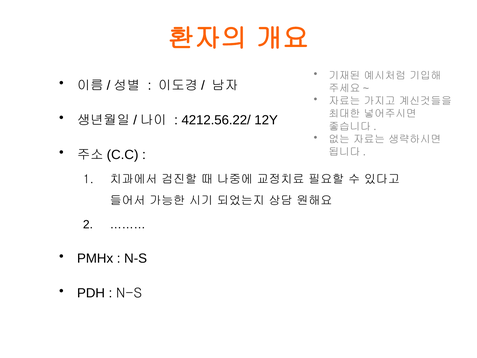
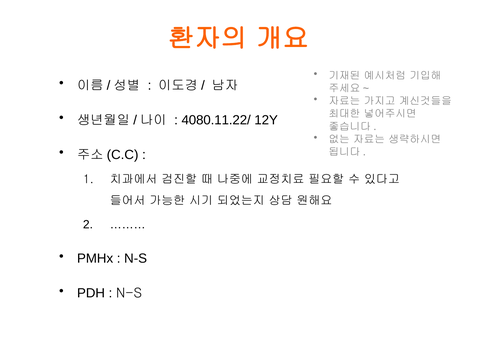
4212.56.22/: 4212.56.22/ -> 4080.11.22/
